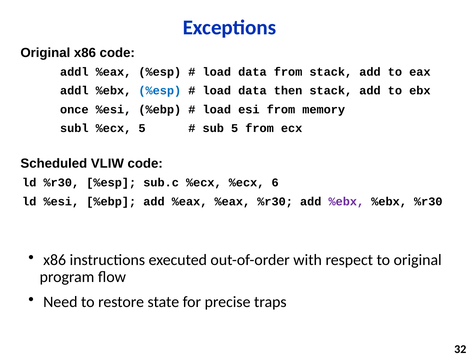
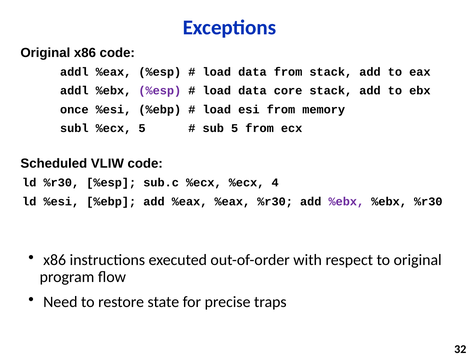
%esp at (160, 91) colour: blue -> purple
then: then -> core
6: 6 -> 4
